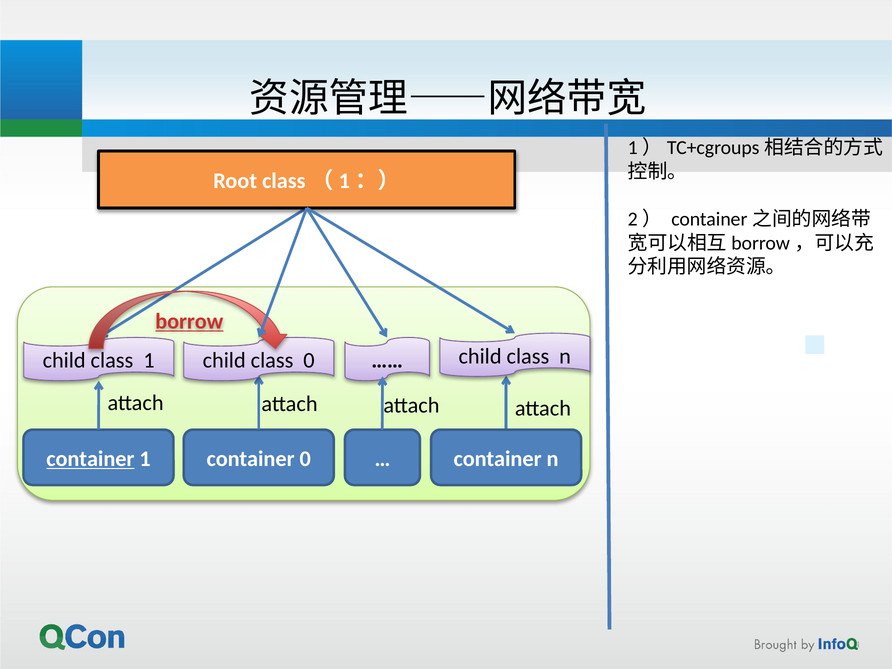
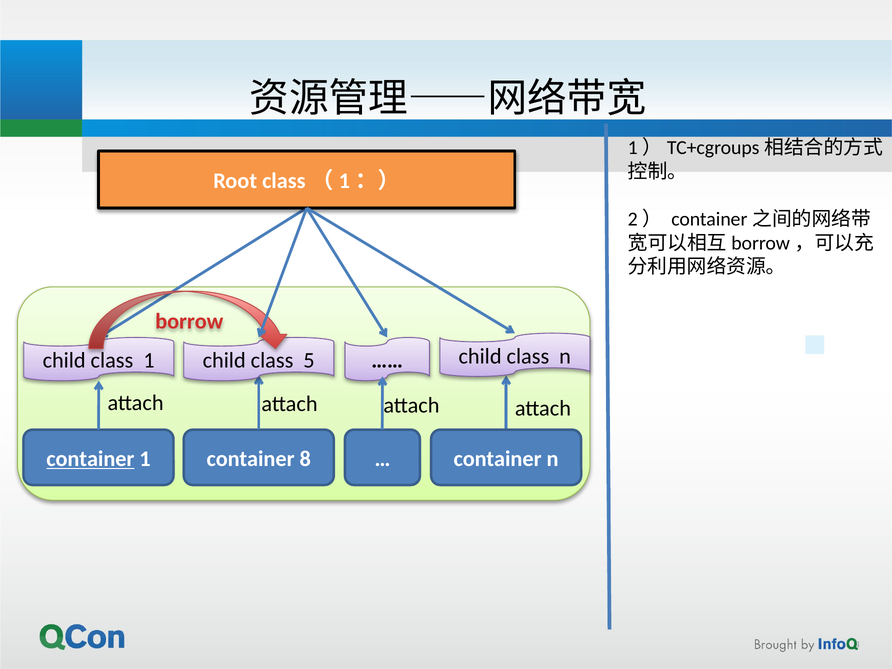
borrow underline: present -> none
0 at (309, 361): 0 -> 5
container 0: 0 -> 8
